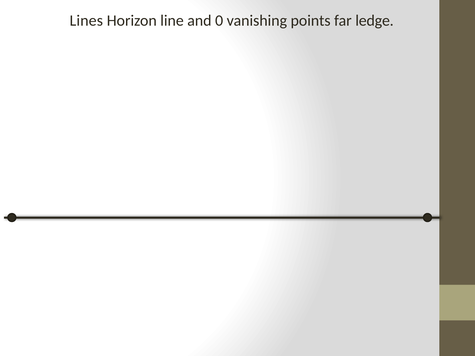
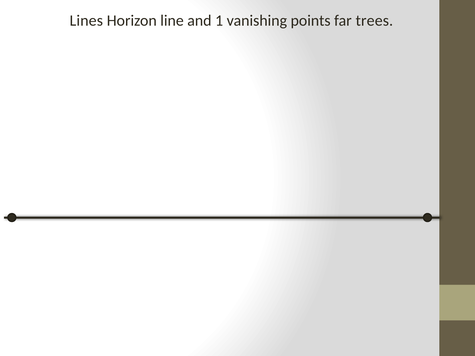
0: 0 -> 1
ledge: ledge -> trees
